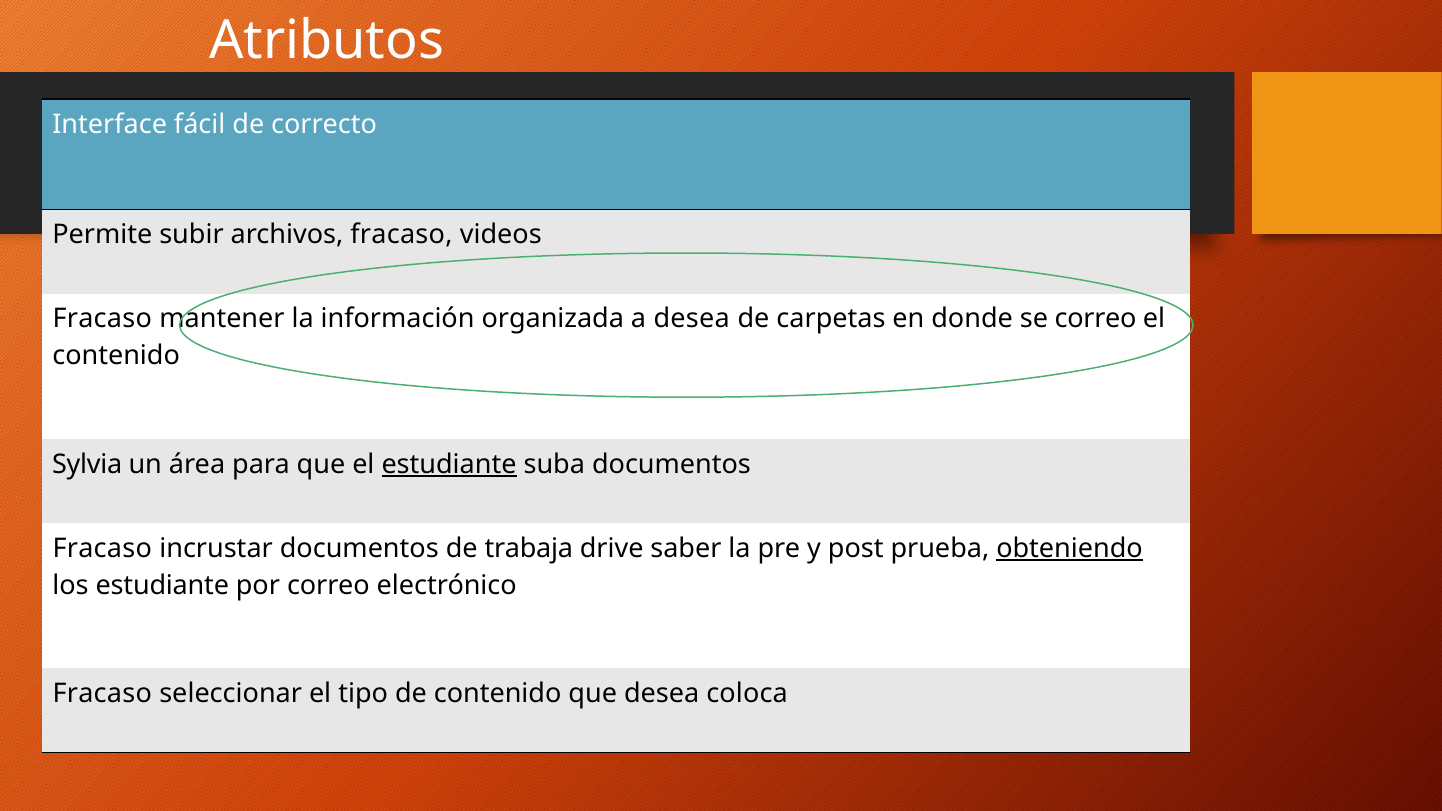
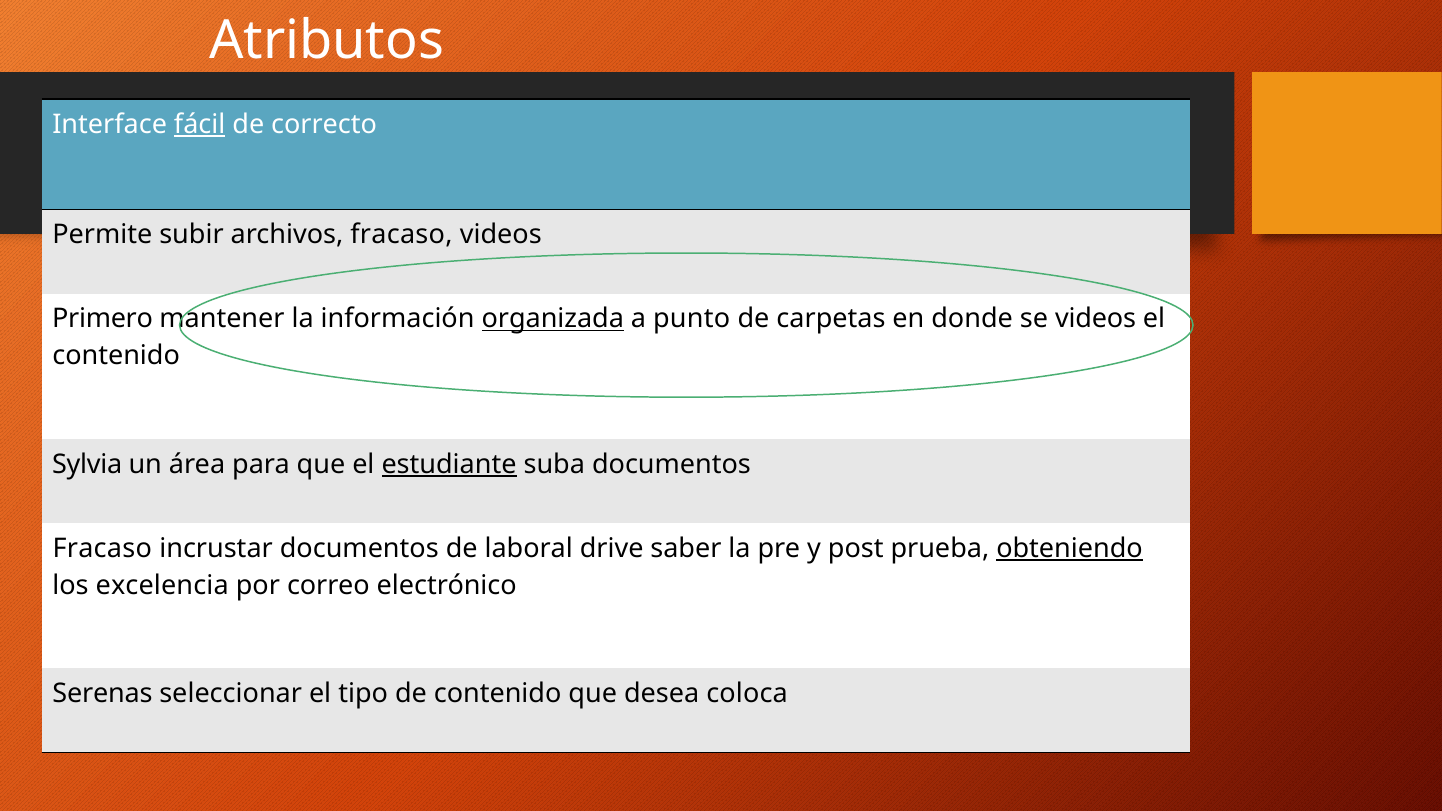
fácil underline: none -> present
Fracaso at (102, 319): Fracaso -> Primero
organizada underline: none -> present
a desea: desea -> punto
se correo: correo -> videos
trabaja: trabaja -> laboral
los estudiante: estudiante -> excelencia
Fracaso at (102, 694): Fracaso -> Serenas
